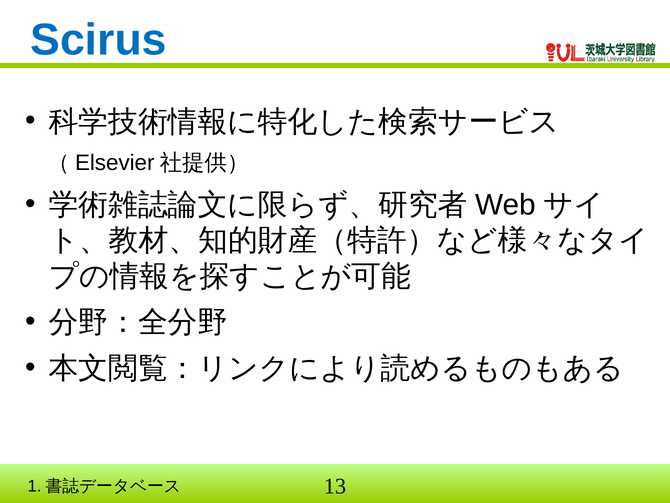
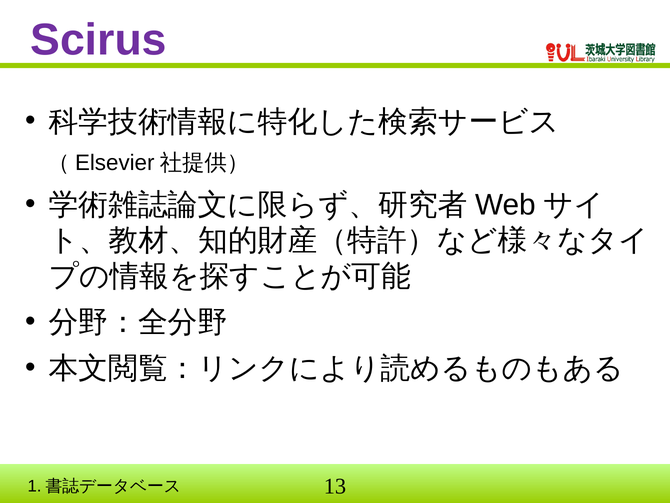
Scirus colour: blue -> purple
